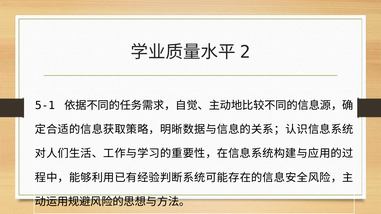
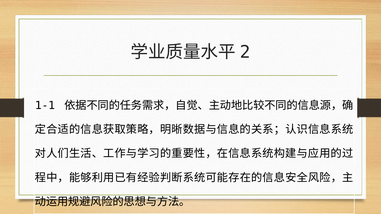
5-1: 5-1 -> 1-1
